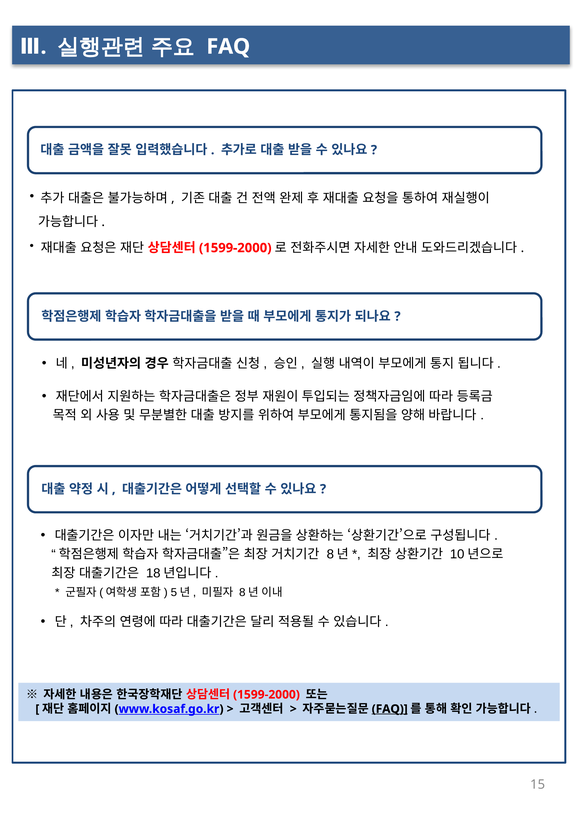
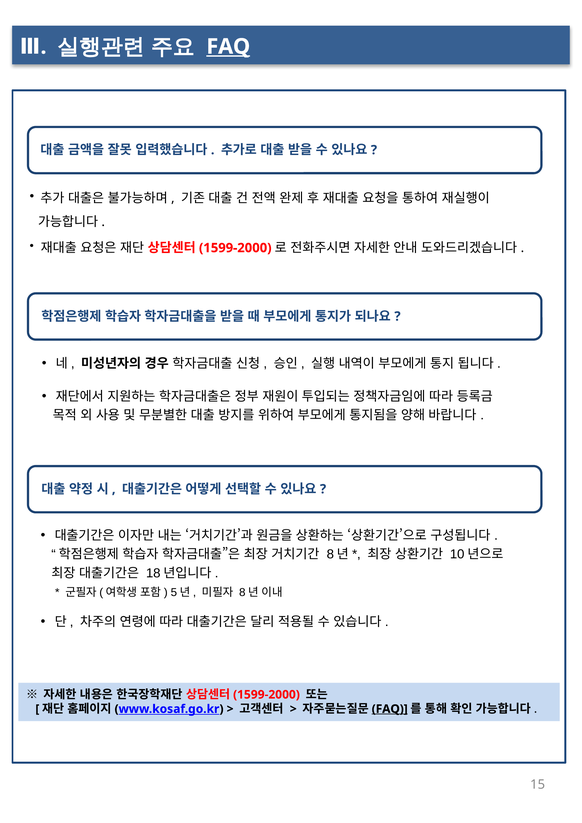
FAQ at (228, 47) underline: none -> present
